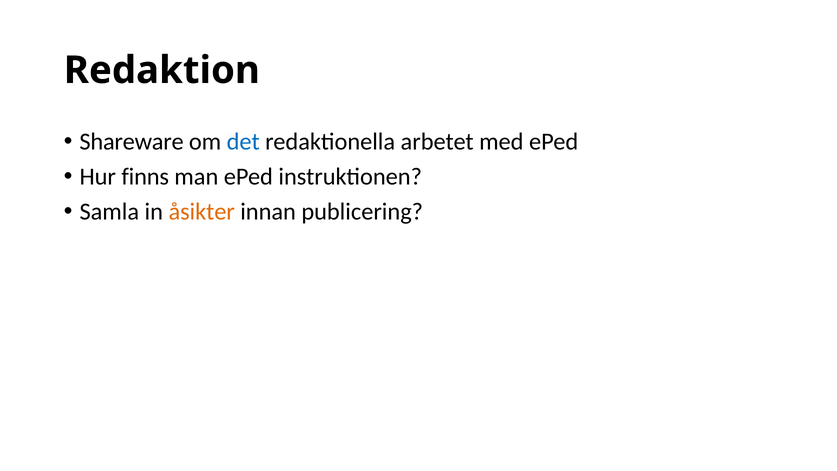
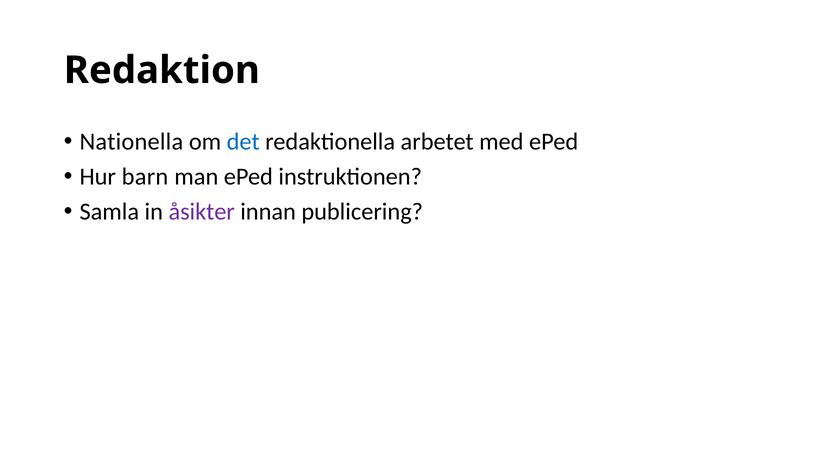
Shareware: Shareware -> Nationella
finns: finns -> barn
åsikter colour: orange -> purple
